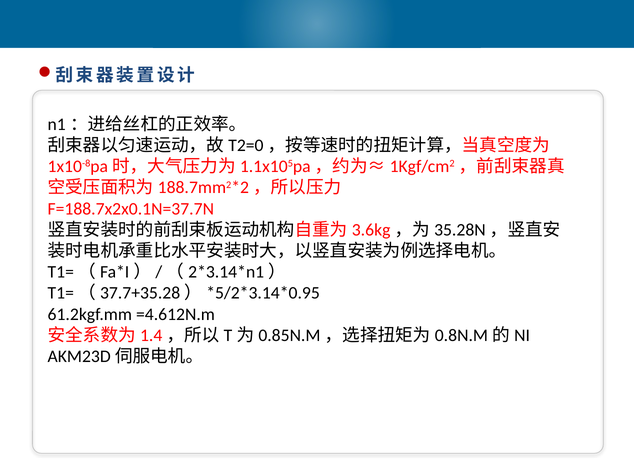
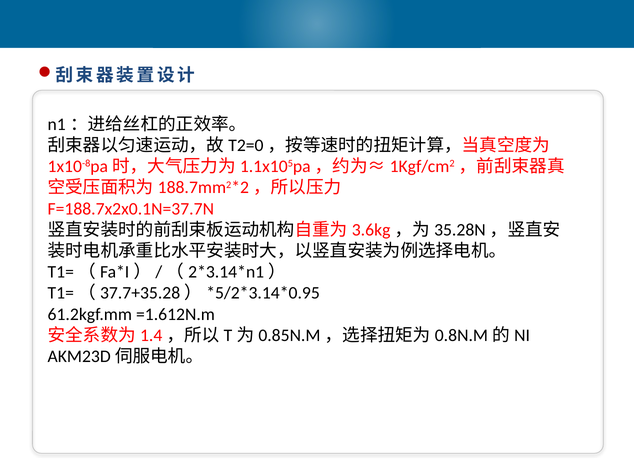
=4.612N.m: =4.612N.m -> =1.612N.m
